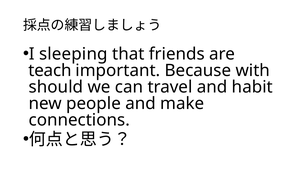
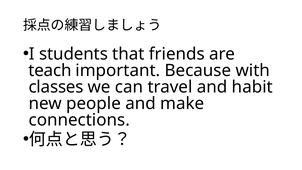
sleeping: sleeping -> students
should: should -> classes
